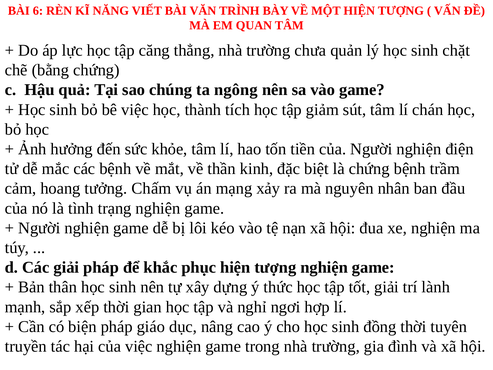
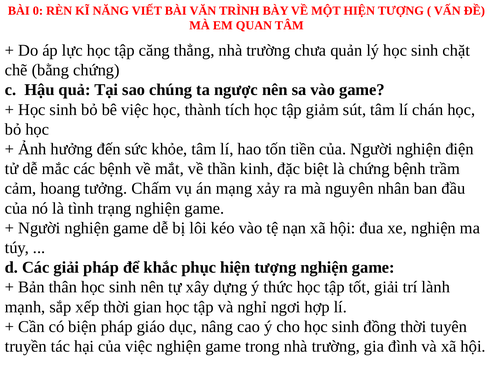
6: 6 -> 0
ngông: ngông -> ngược
